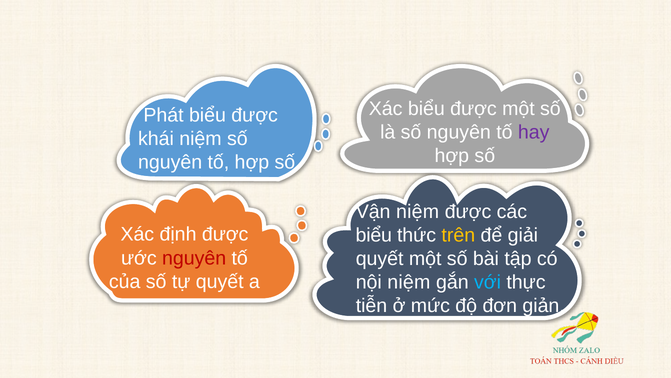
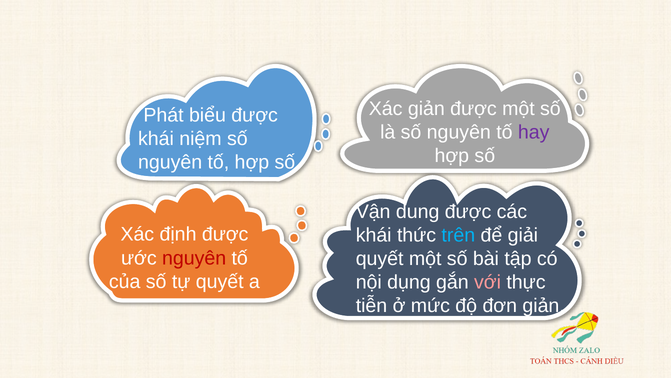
Xác biểu: biểu -> giản
Vận niệm: niệm -> dung
biểu at (374, 235): biểu -> khái
trên colour: yellow -> light blue
nội niệm: niệm -> dụng
với colour: light blue -> pink
